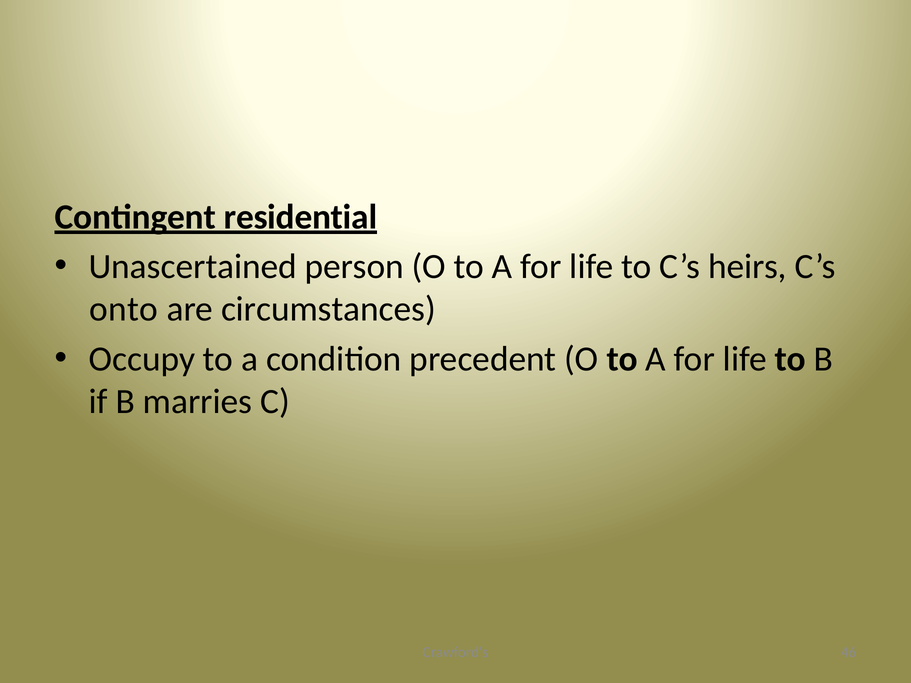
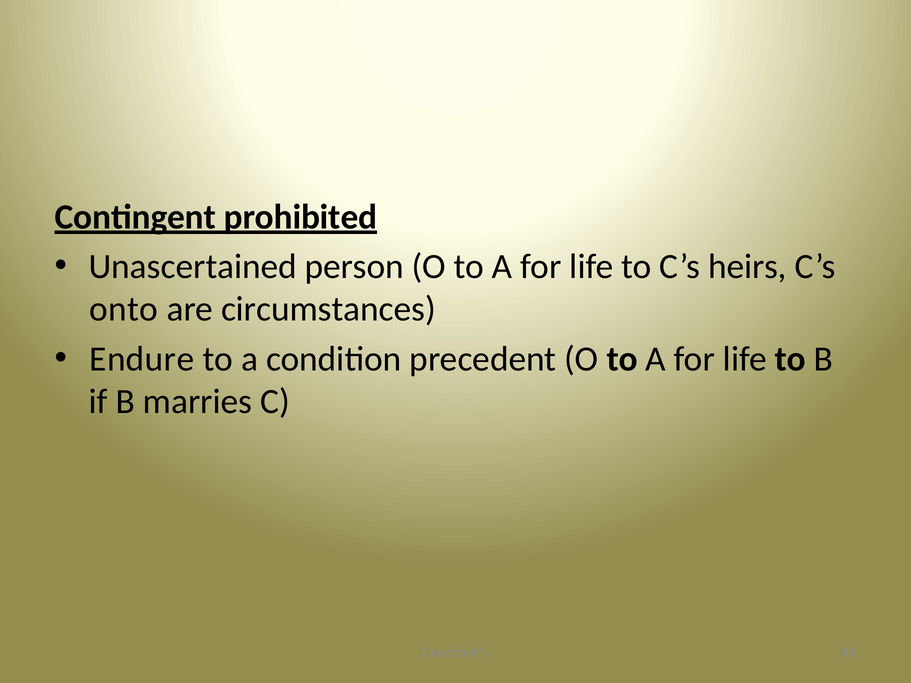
residential: residential -> prohibited
Occupy: Occupy -> Endure
